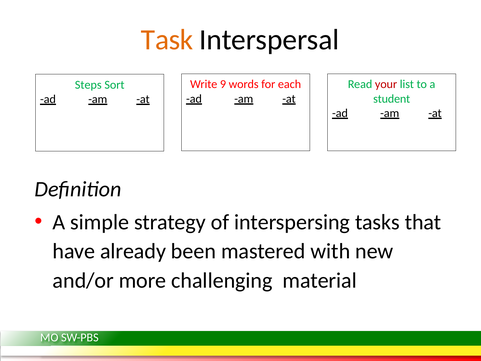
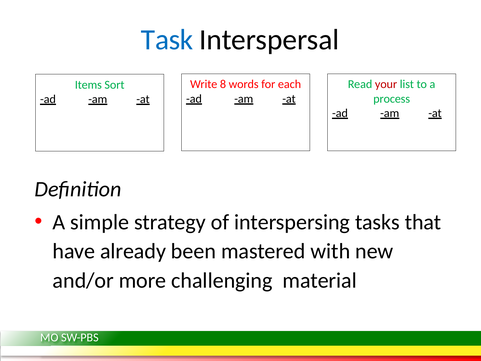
Task colour: orange -> blue
9: 9 -> 8
Steps: Steps -> Items
student: student -> process
